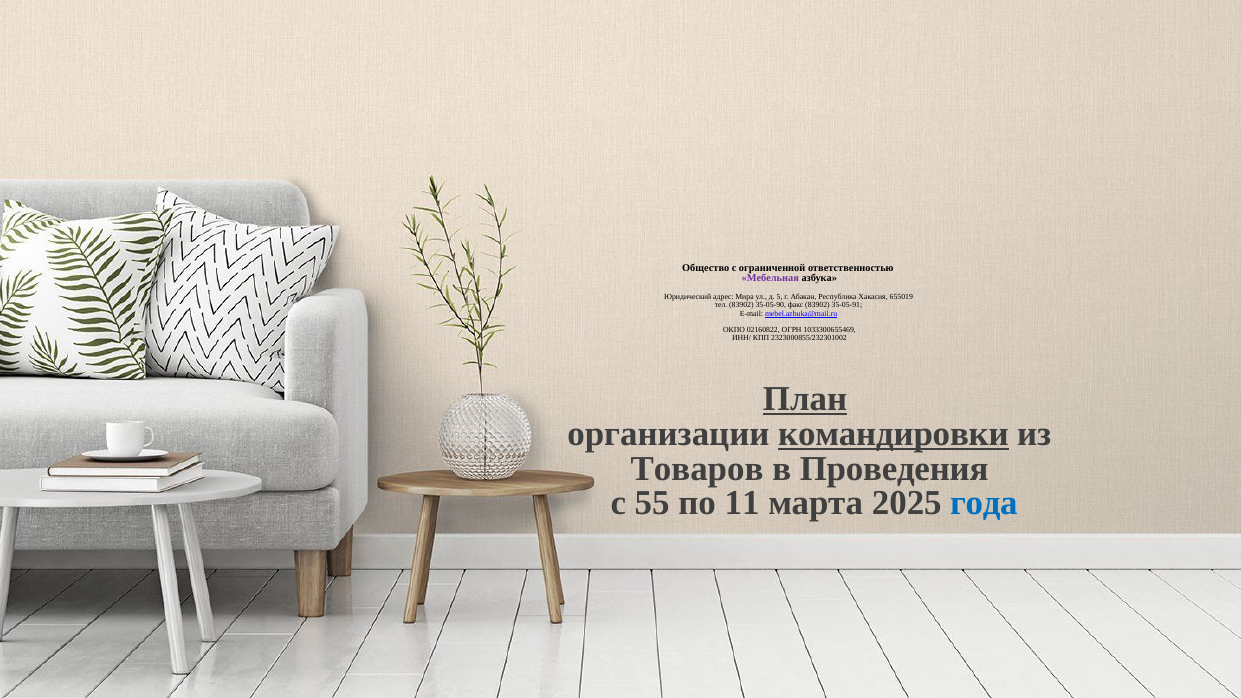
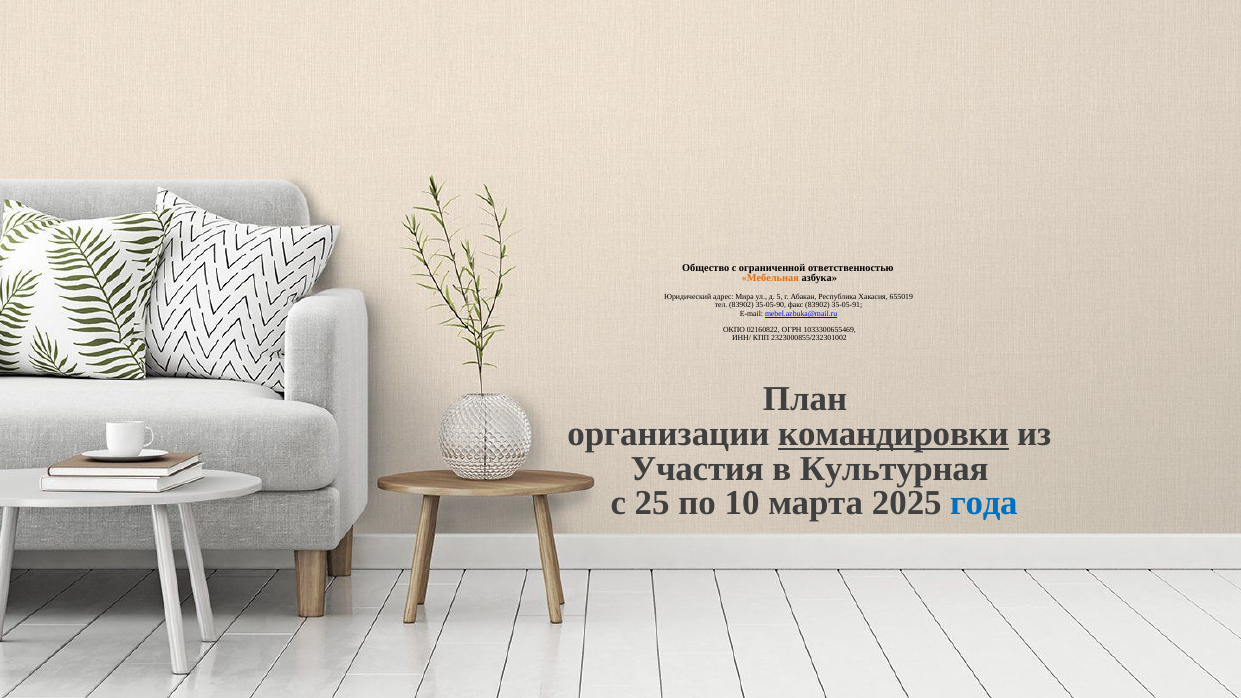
Мебельная colour: purple -> orange
План underline: present -> none
Товаров: Товаров -> Участия
Проведения: Проведения -> Культурная
55: 55 -> 25
11: 11 -> 10
